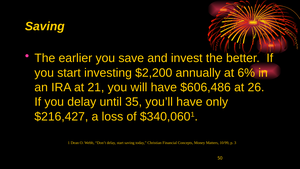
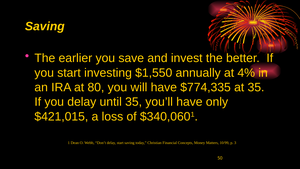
$2,200: $2,200 -> $1,550
6%: 6% -> 4%
21: 21 -> 80
$606,486: $606,486 -> $774,335
at 26: 26 -> 35
$216,427: $216,427 -> $421,015
